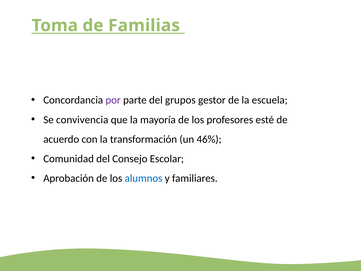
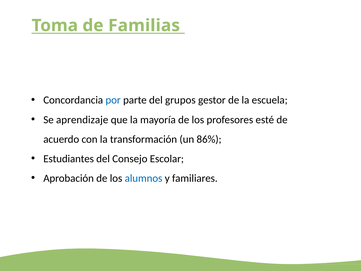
por colour: purple -> blue
convivencia: convivencia -> aprendizaje
46%: 46% -> 86%
Comunidad: Comunidad -> Estudiantes
